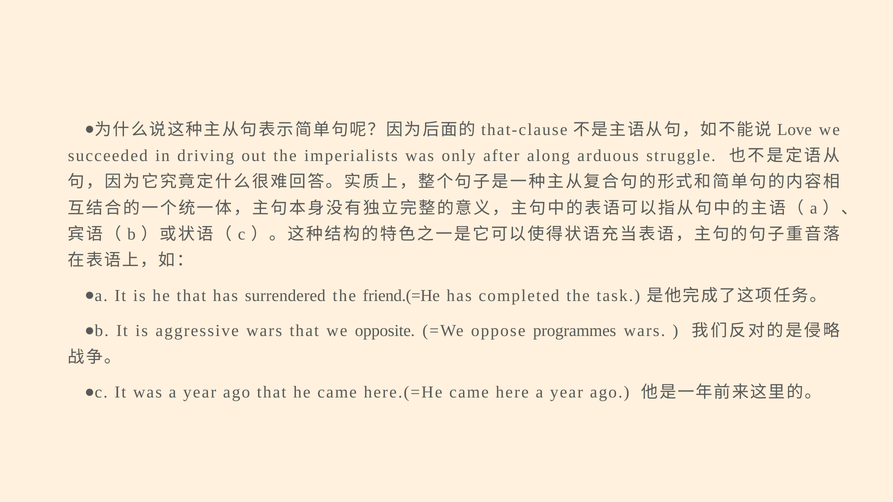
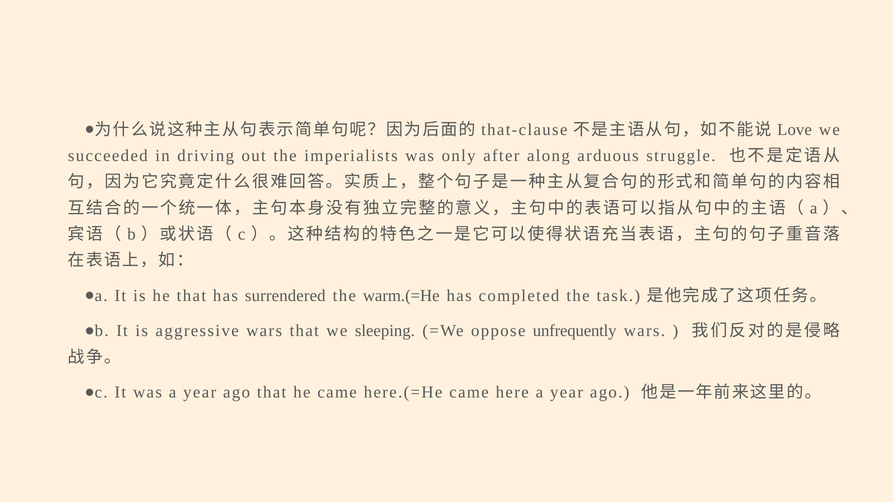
friend.(=He: friend.(=He -> warm.(=He
opposite: opposite -> sleeping
programmes: programmes -> unfrequently
